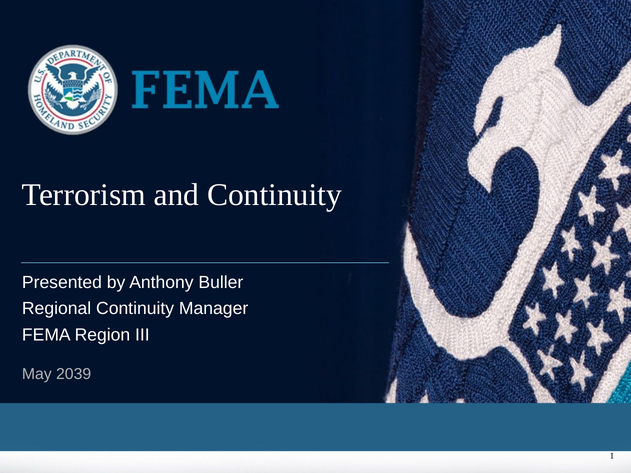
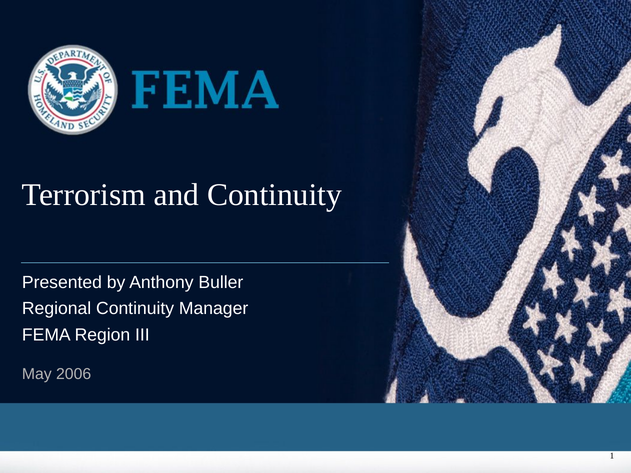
2039: 2039 -> 2006
